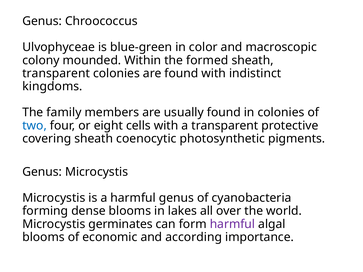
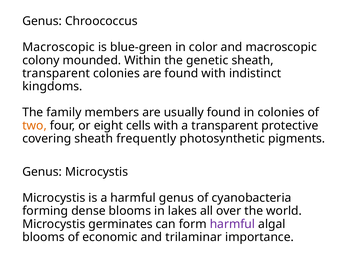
Ulvophyceae at (59, 47): Ulvophyceae -> Macroscopic
formed: formed -> genetic
two colour: blue -> orange
coenocytic: coenocytic -> frequently
according: according -> trilaminar
